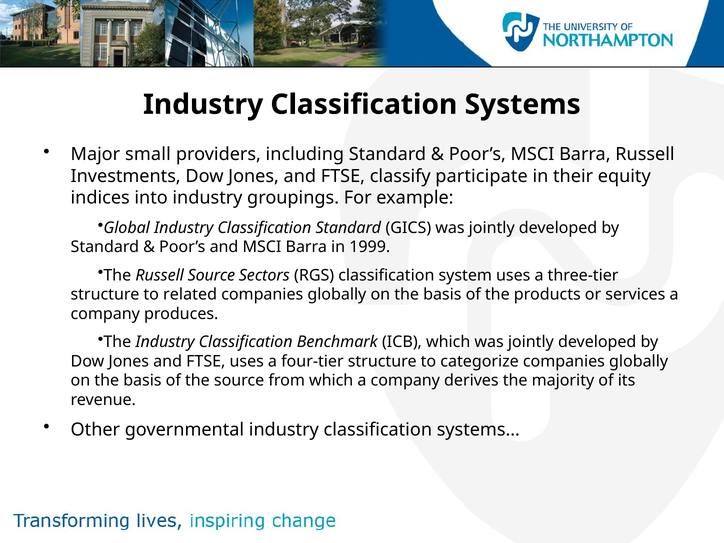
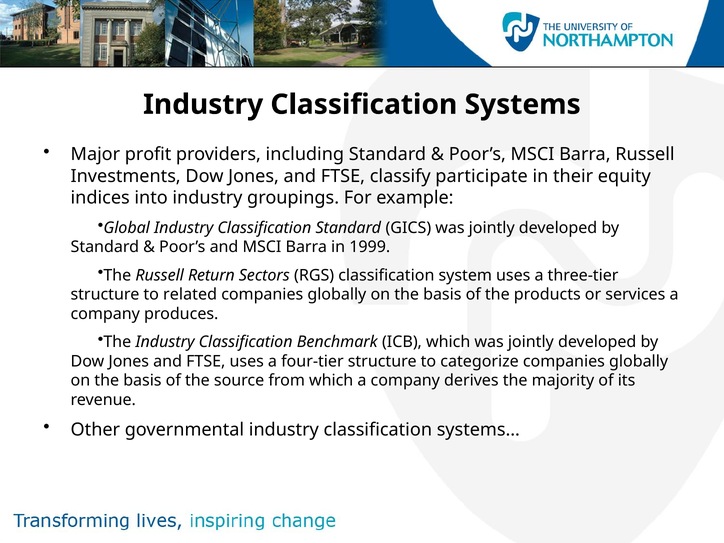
small: small -> profit
Russell Source: Source -> Return
